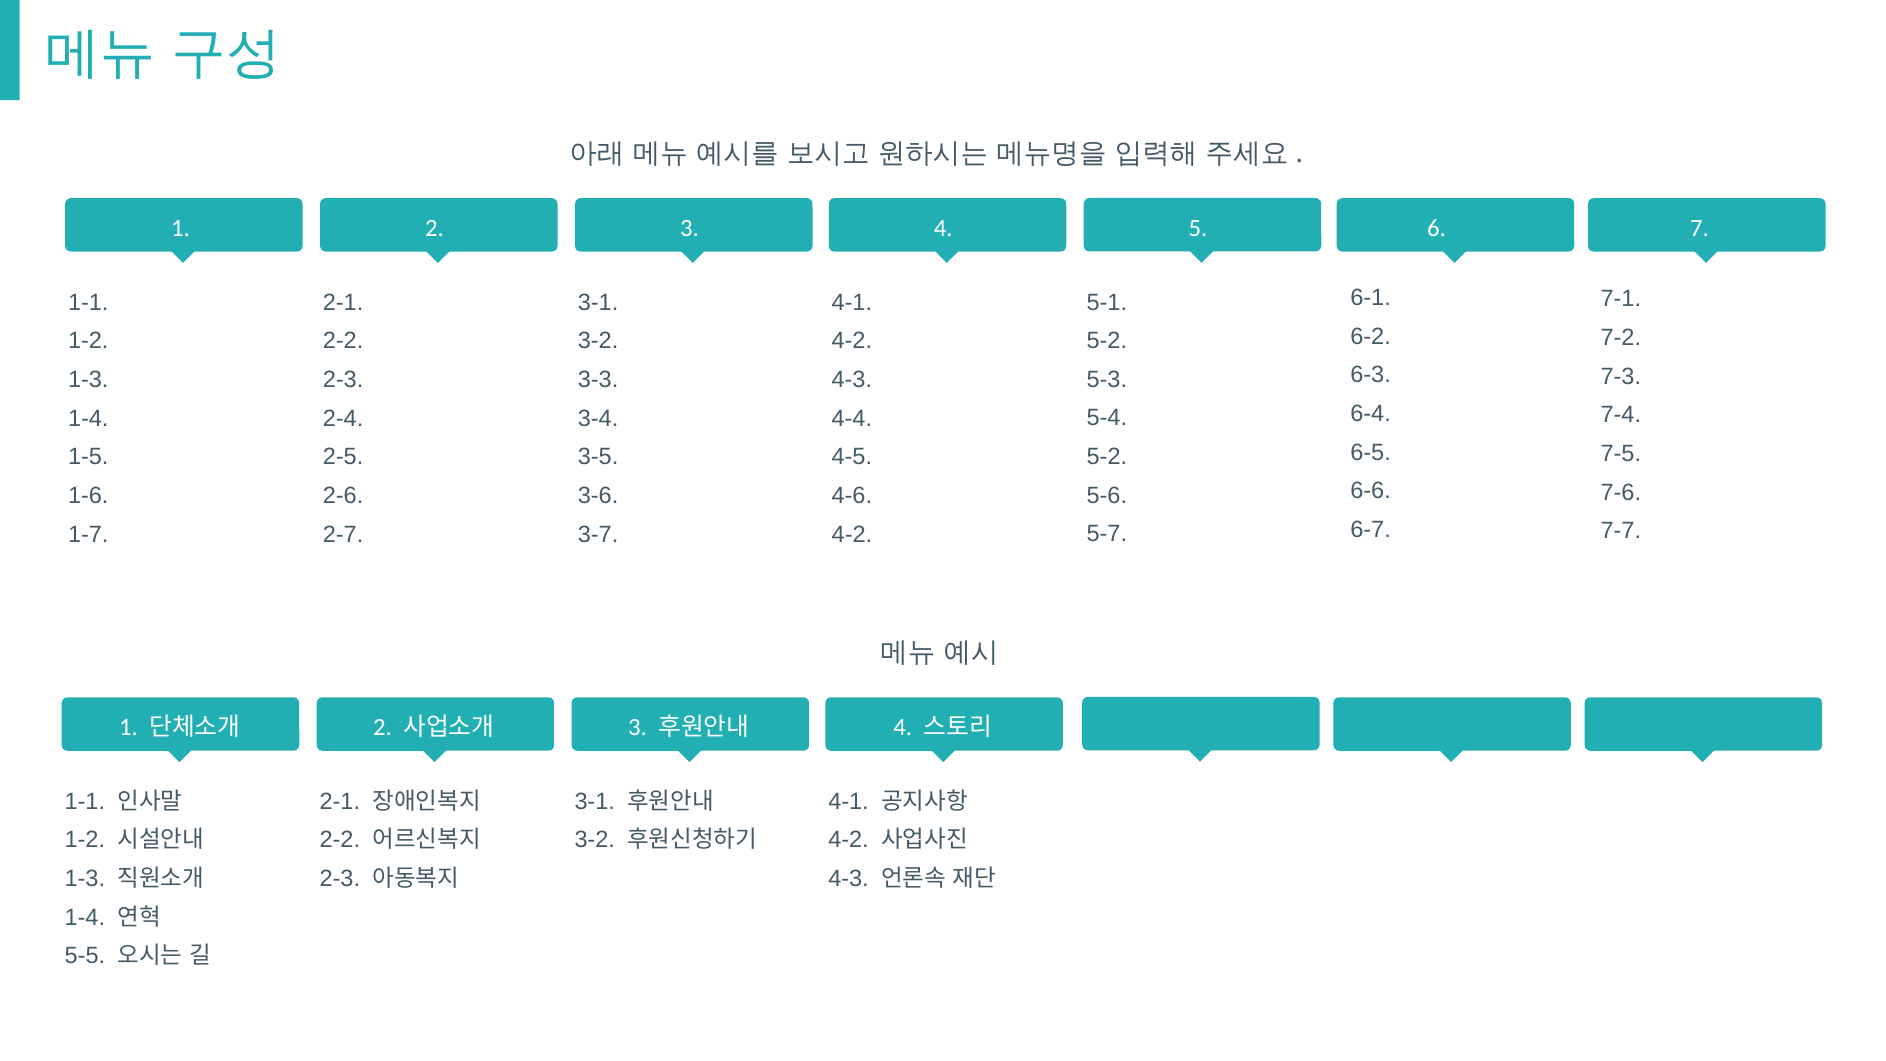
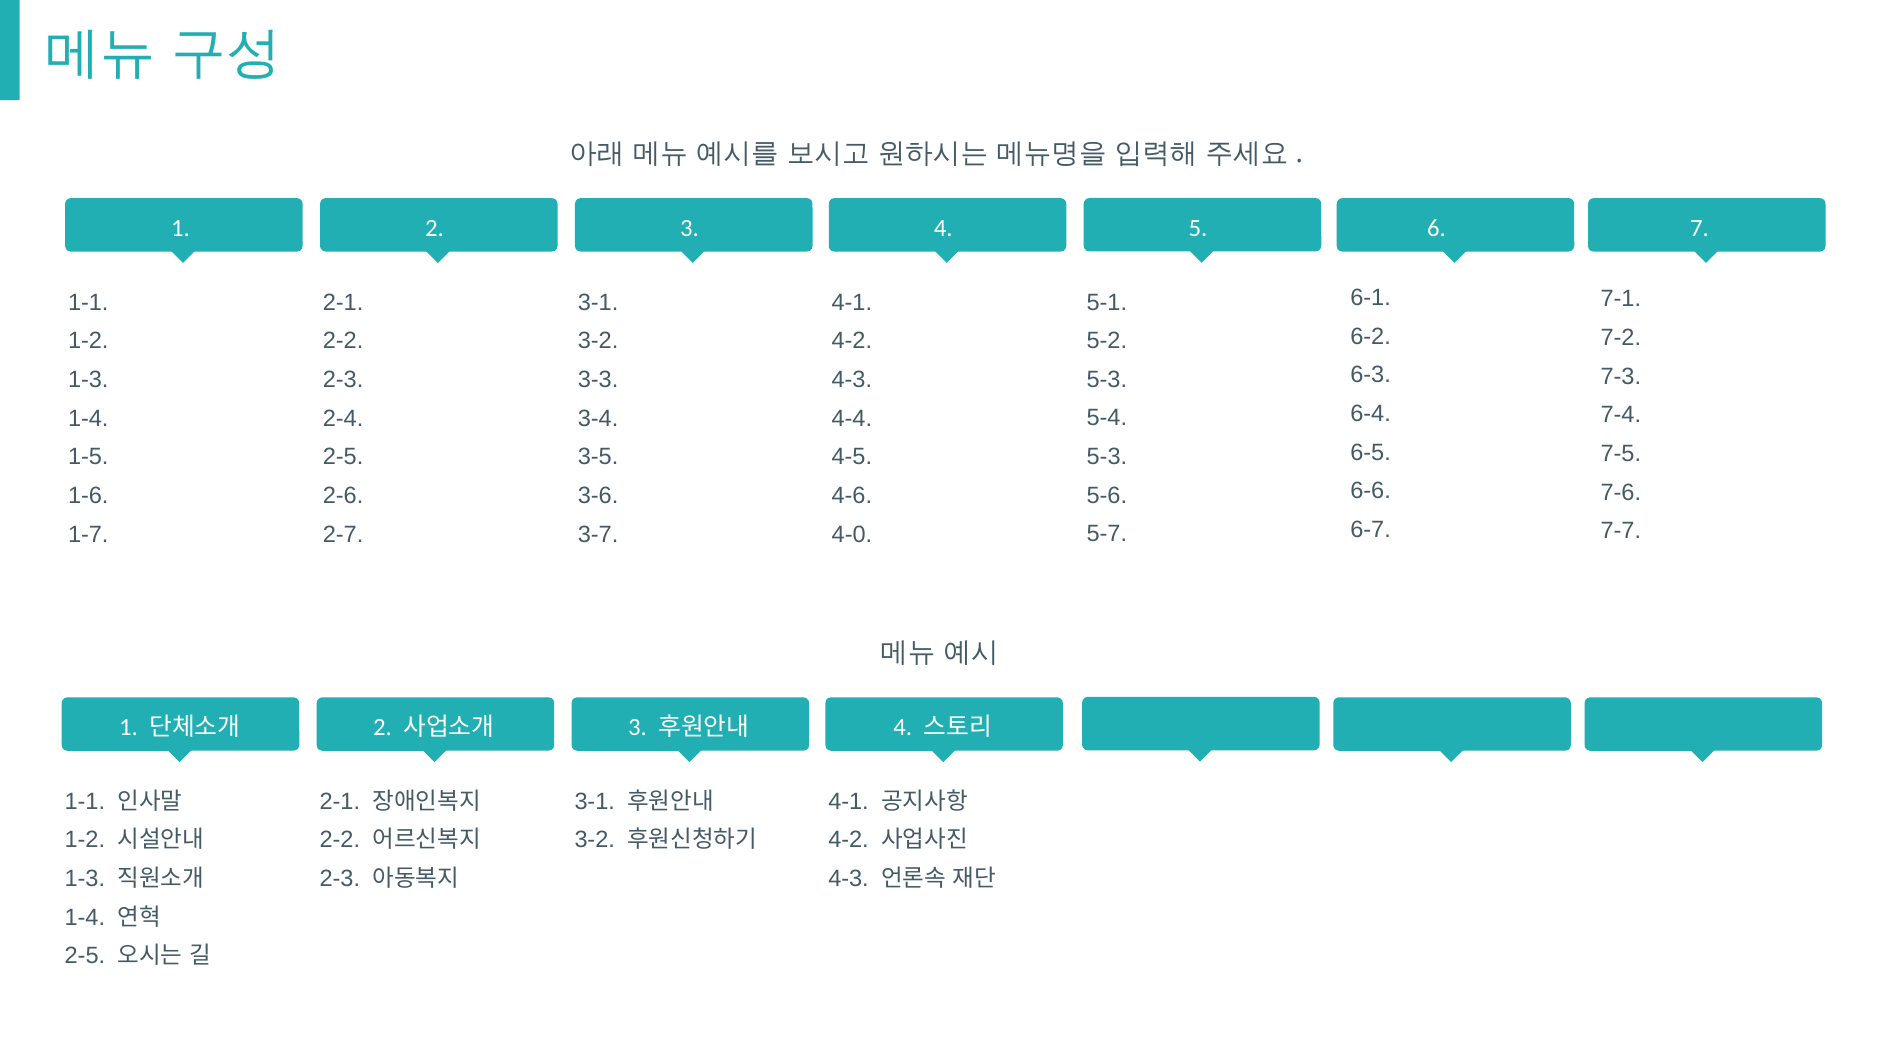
5-2 at (1107, 457): 5-2 -> 5-3
4-2 at (852, 534): 4-2 -> 4-0
5-5 at (85, 956): 5-5 -> 2-5
